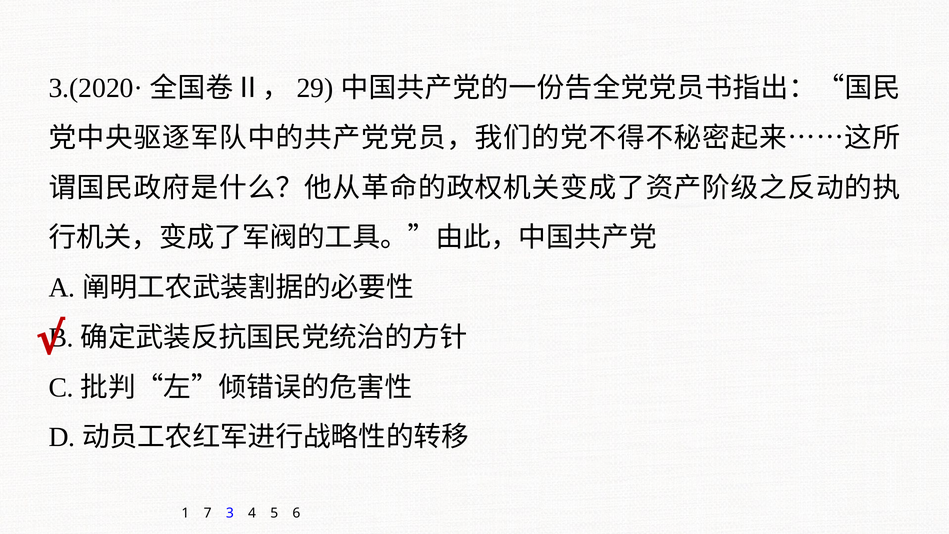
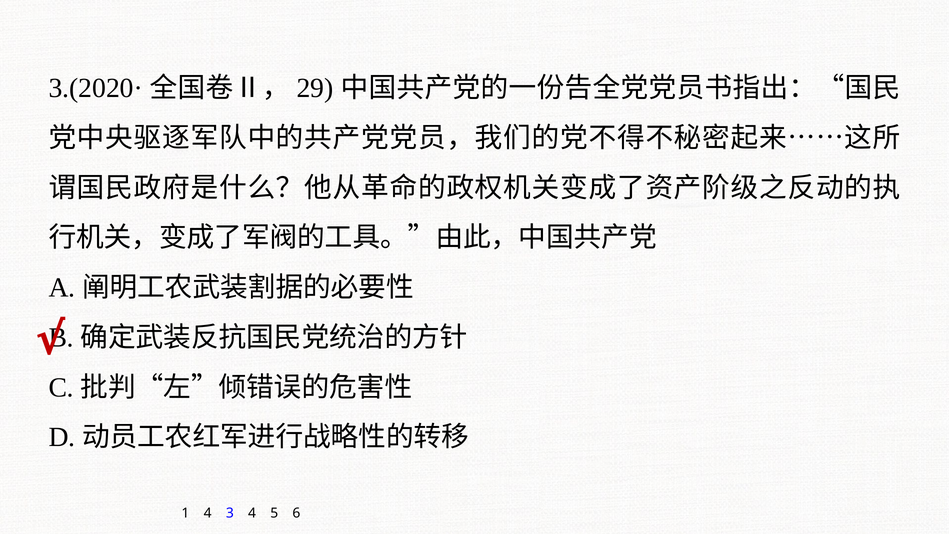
1 7: 7 -> 4
